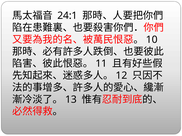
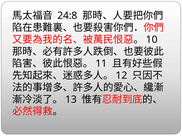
24:1: 24:1 -> 24:8
